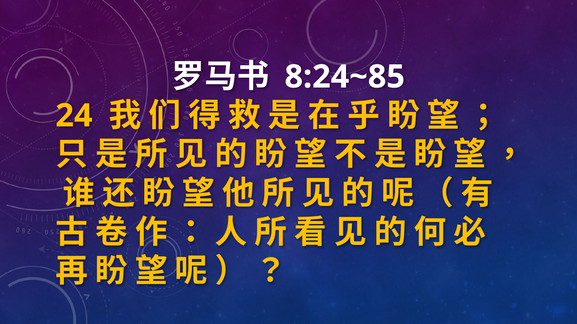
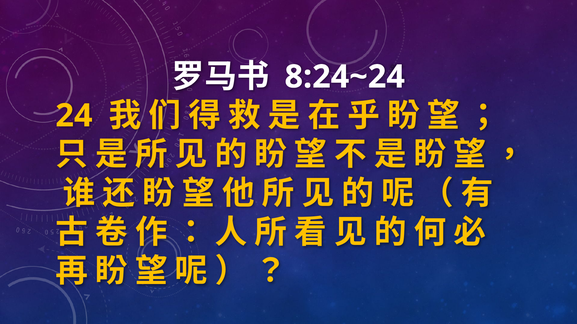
8:24~85: 8:24~85 -> 8:24~24
